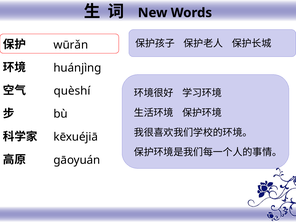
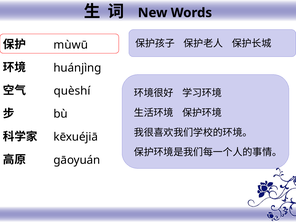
wūrǎn: wūrǎn -> mùwū
